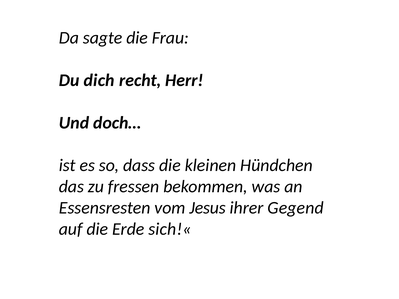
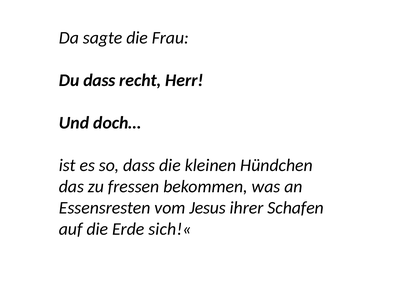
Du dich: dich -> dass
Gegend: Gegend -> Schafen
